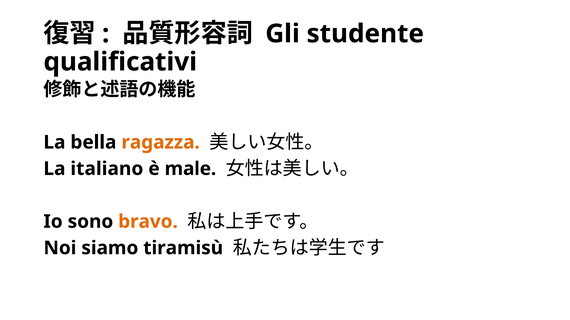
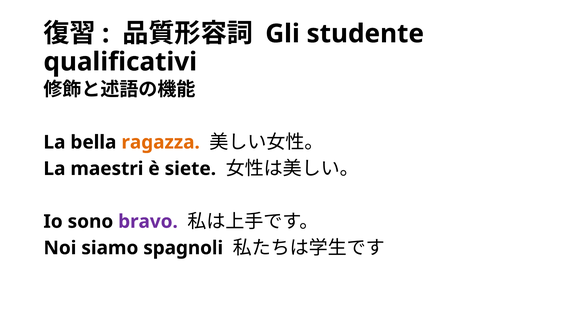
italiano: italiano -> maestri
male: male -> siete
bravo colour: orange -> purple
tiramisù: tiramisù -> spagnoli
